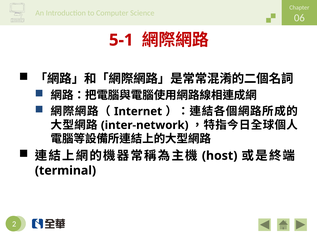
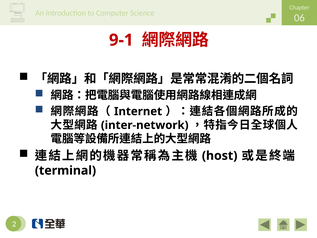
5-1: 5-1 -> 9-1
